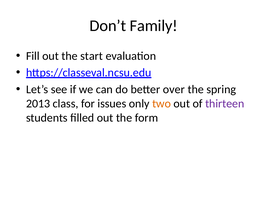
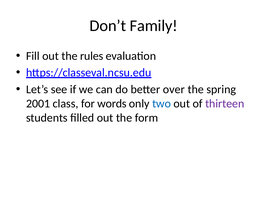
start: start -> rules
2013: 2013 -> 2001
issues: issues -> words
two colour: orange -> blue
